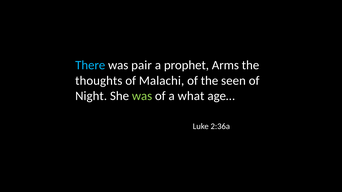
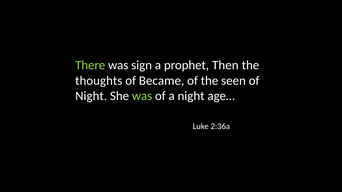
There colour: light blue -> light green
pair: pair -> sign
Arms: Arms -> Then
Malachi: Malachi -> Became
a what: what -> night
